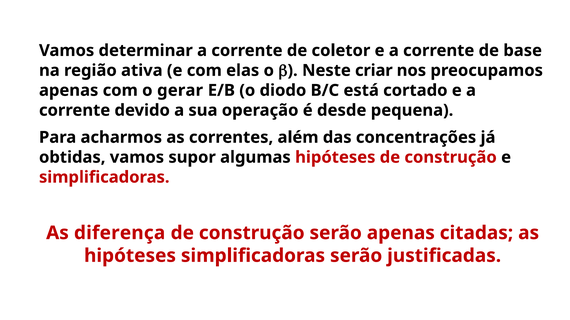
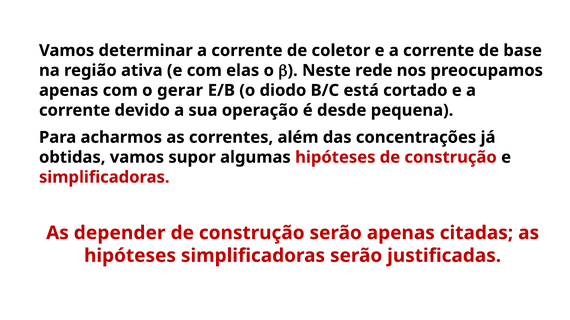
criar: criar -> rede
diferença: diferença -> depender
